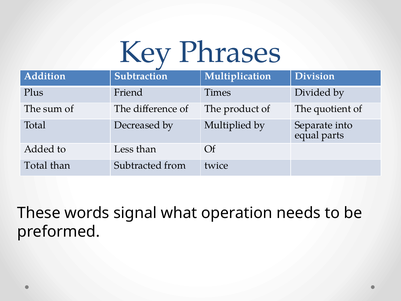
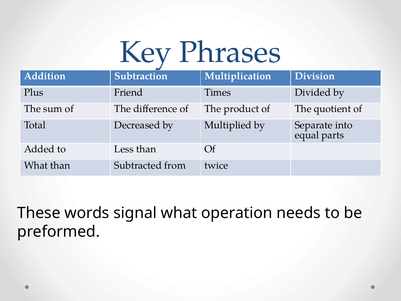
Total at (36, 165): Total -> What
